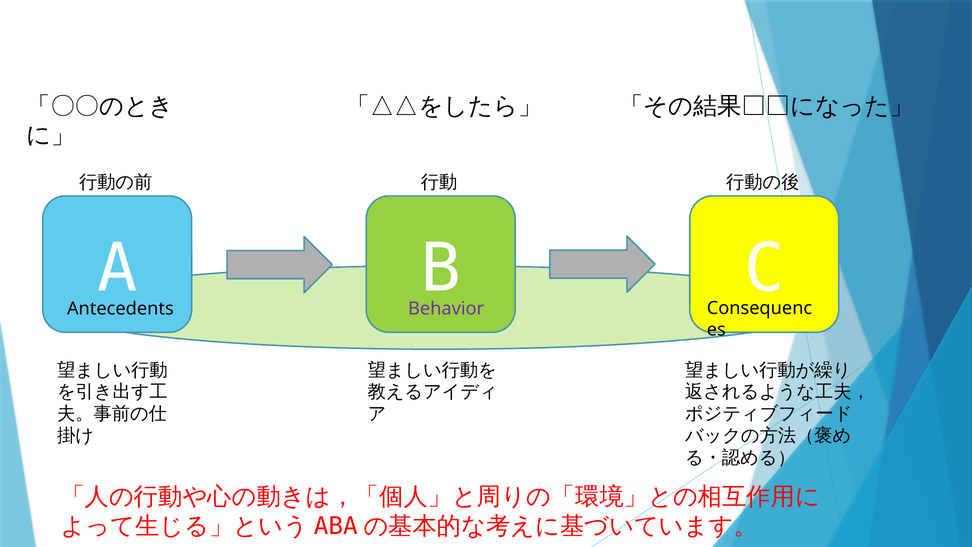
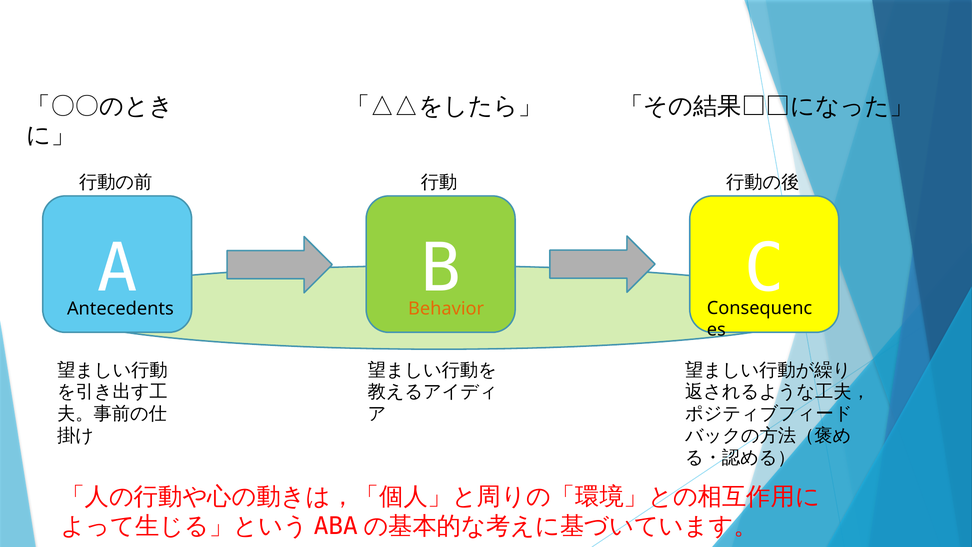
Behavior colour: purple -> orange
